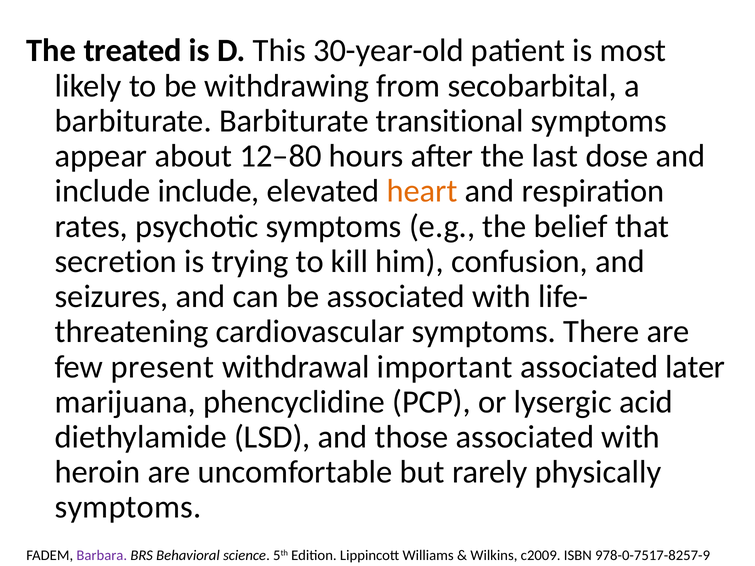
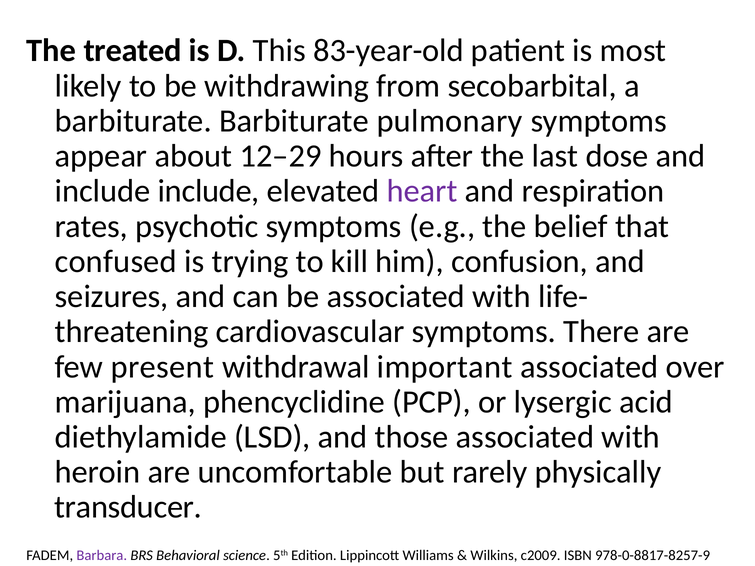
30-year-old: 30-year-old -> 83-year-old
transitional: transitional -> pulmonary
12–80: 12–80 -> 12–29
heart colour: orange -> purple
secretion: secretion -> confused
later: later -> over
symptoms at (128, 507): symptoms -> transducer
978-0-7517-8257-9: 978-0-7517-8257-9 -> 978-0-8817-8257-9
